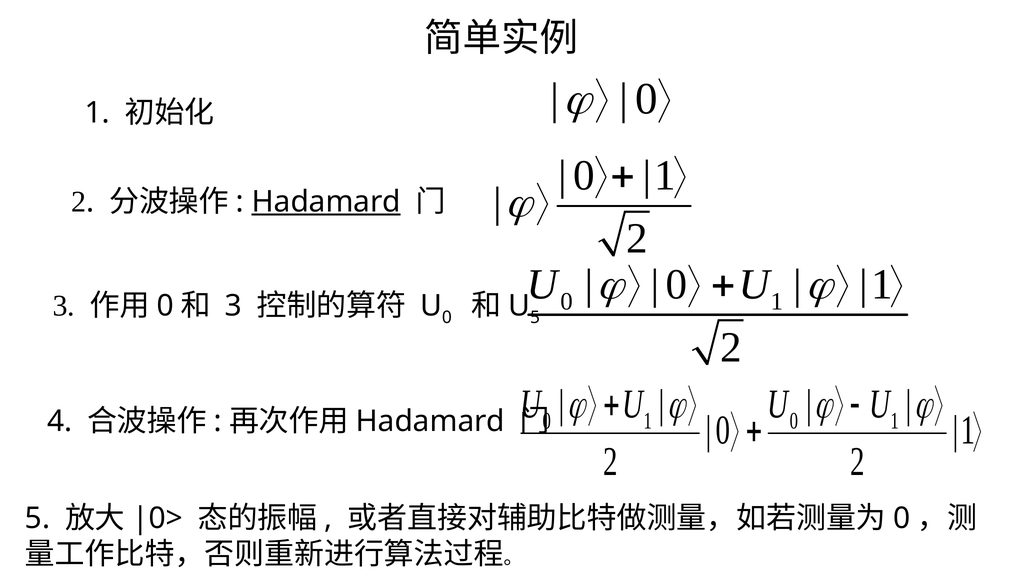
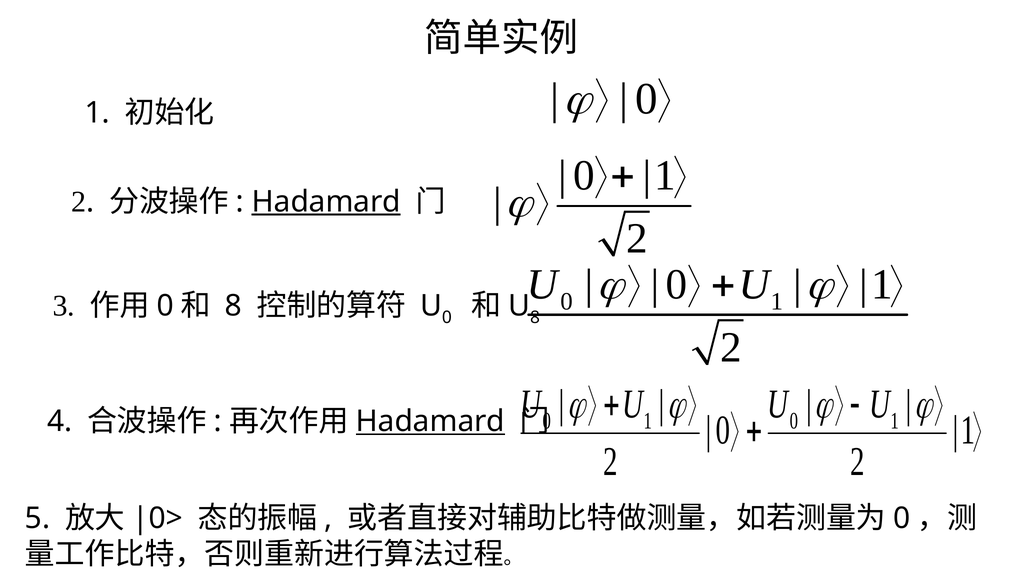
3 at (233, 306): 3 -> 8
5 at (535, 317): 5 -> 8
Hadamard at (430, 421) underline: none -> present
